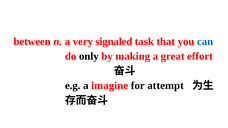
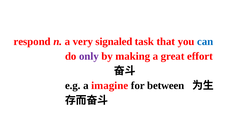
between: between -> respond
only colour: black -> purple
attempt: attempt -> between
